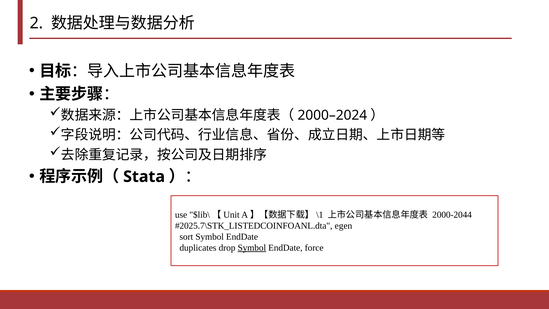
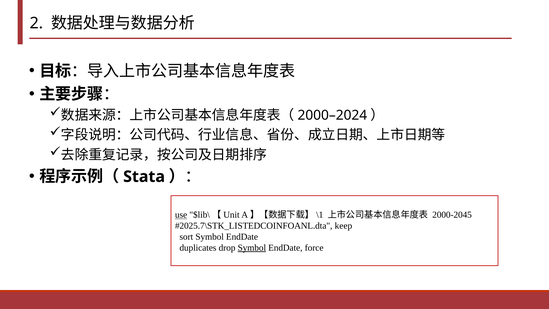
use underline: none -> present
2000-2044: 2000-2044 -> 2000-2045
egen: egen -> keep
